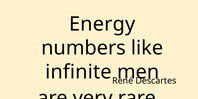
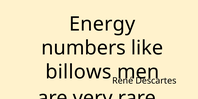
infinite: infinite -> billows
